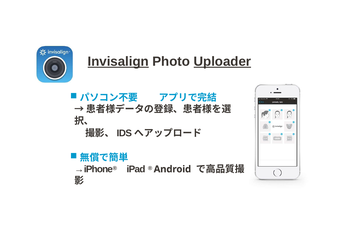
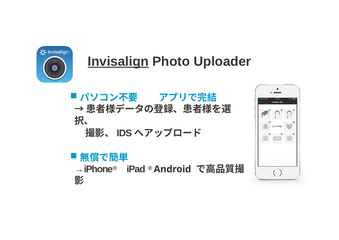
Uploader underline: present -> none
